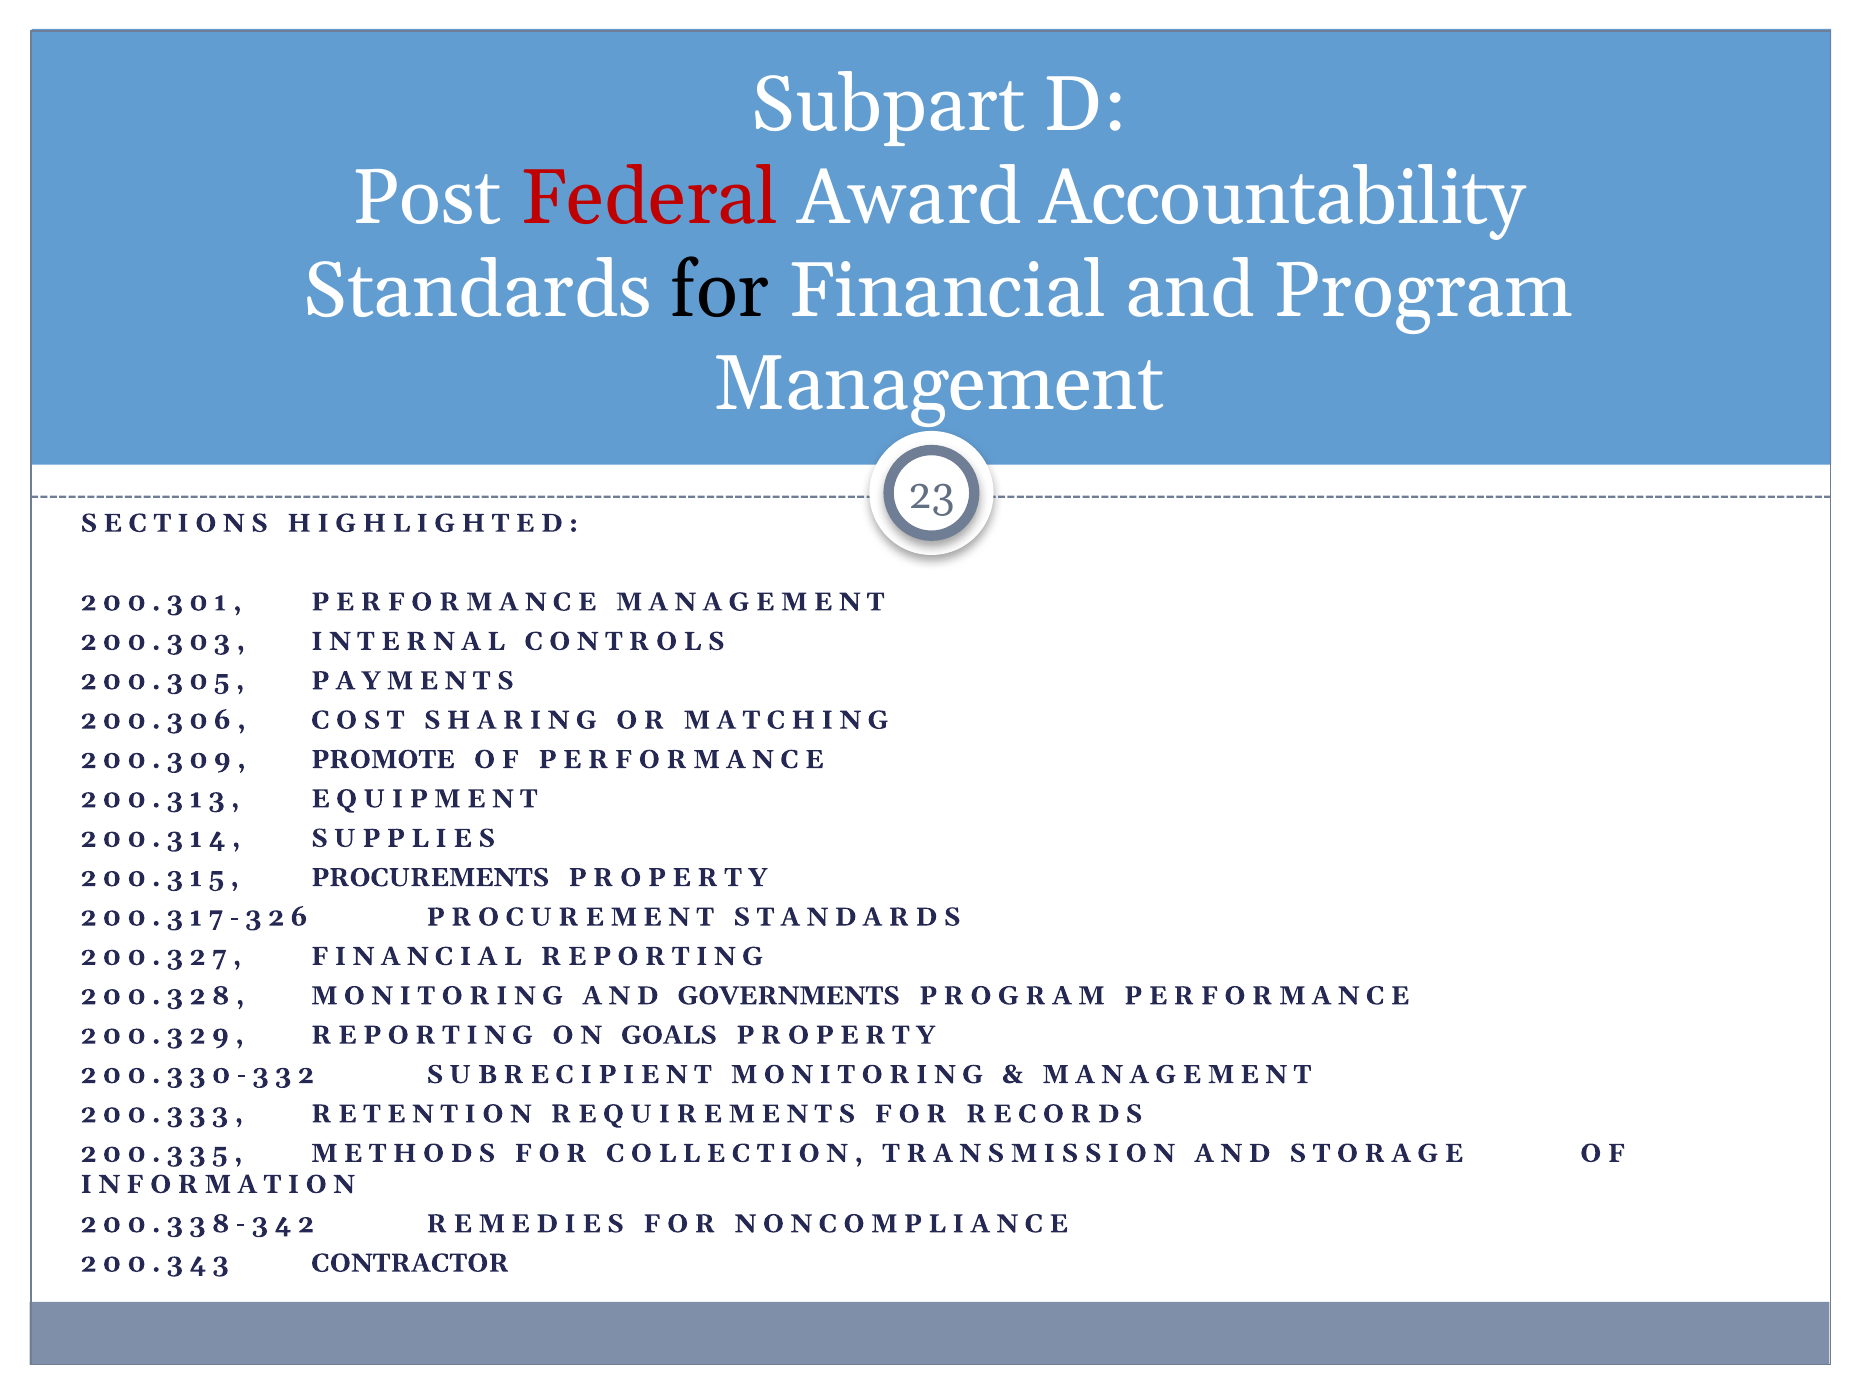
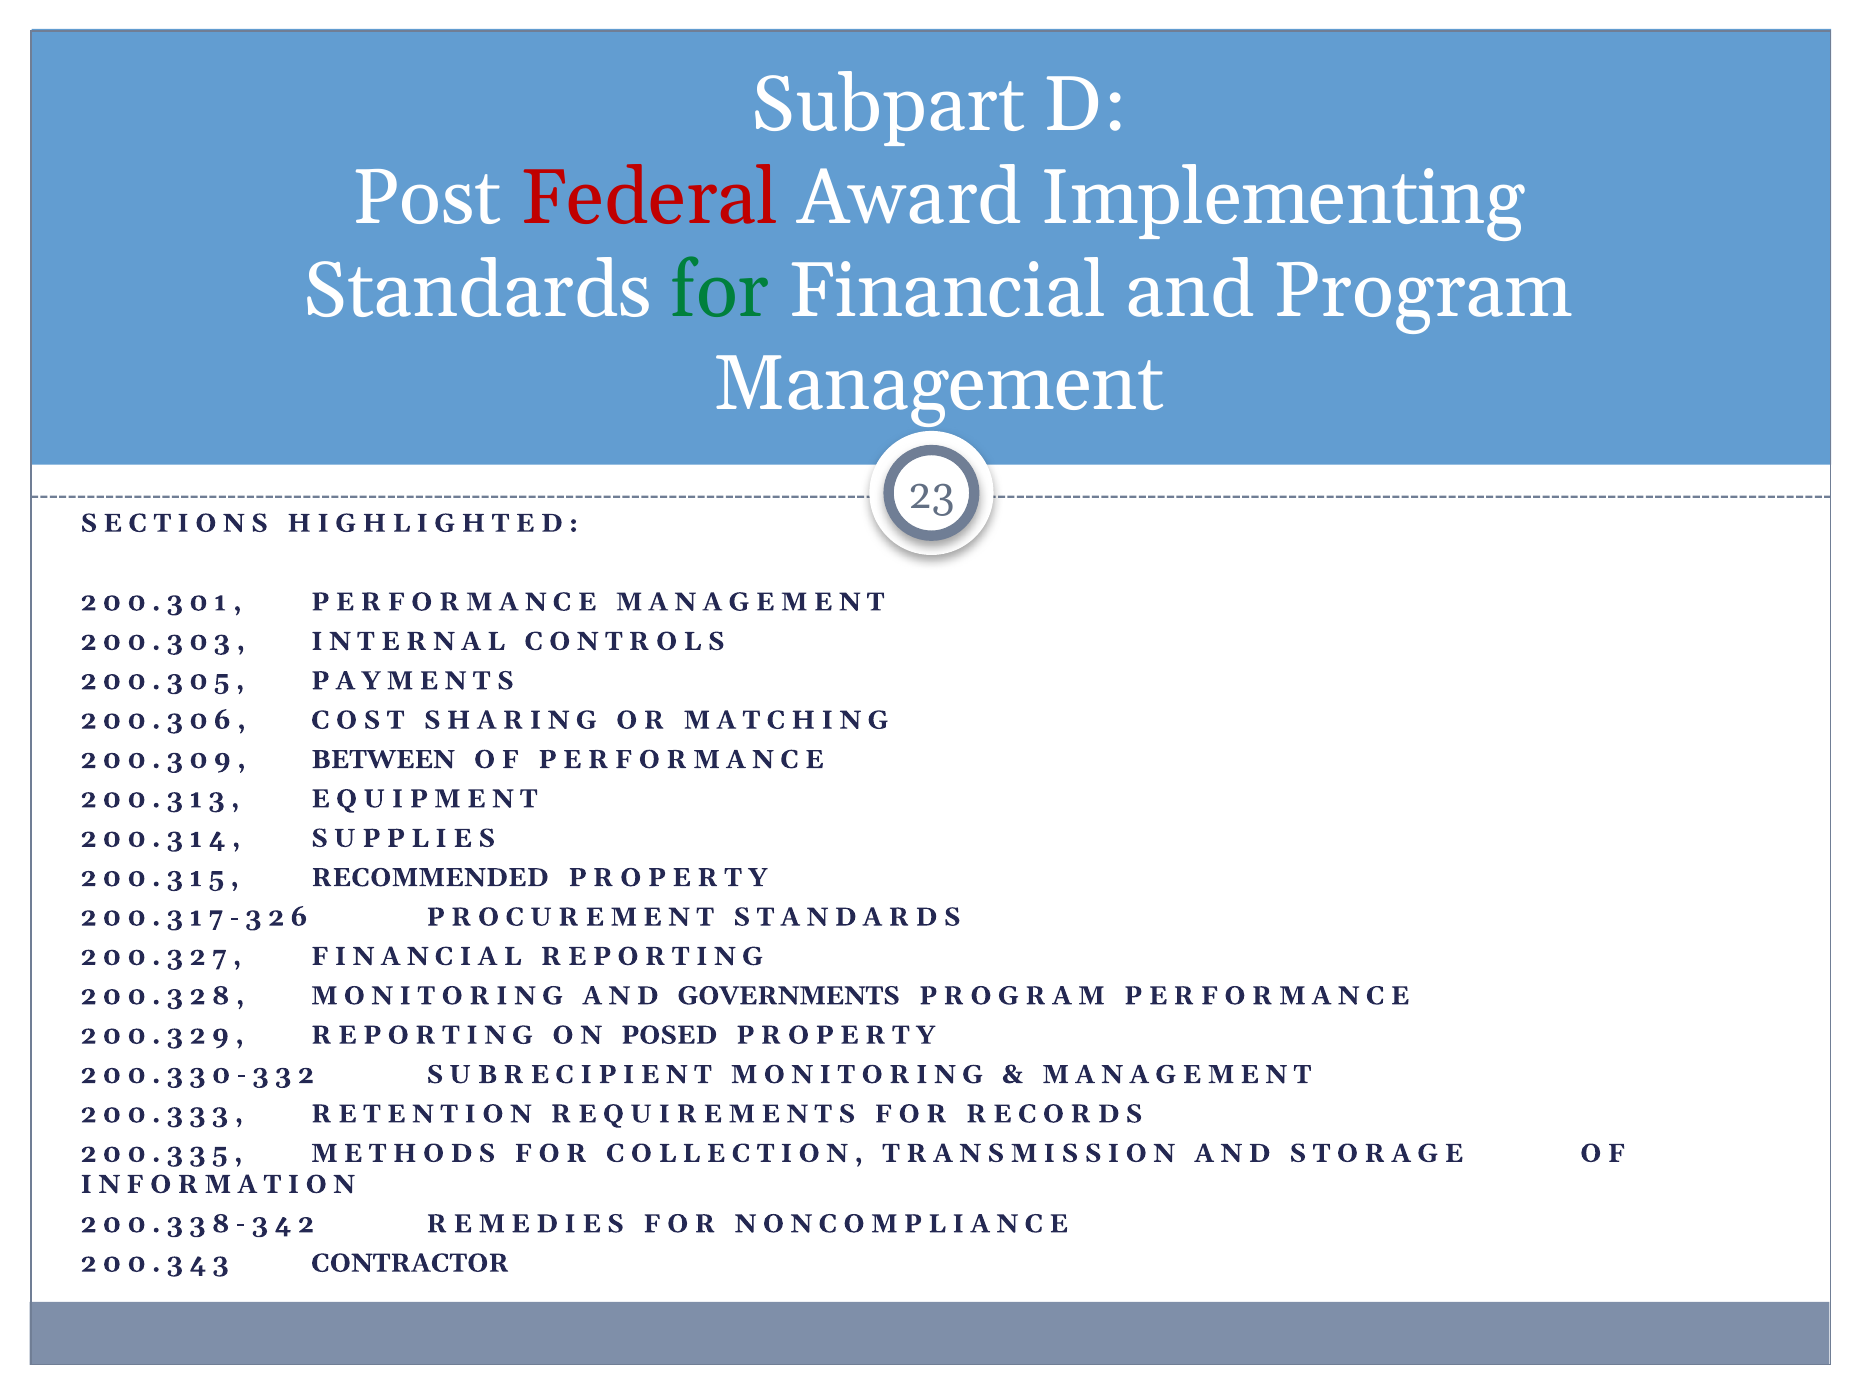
Accountability: Accountability -> Implementing
for at (720, 291) colour: black -> green
PROMOTE: PROMOTE -> BETWEEN
PROCUREMENTS: PROCUREMENTS -> RECOMMENDED
GOALS: GOALS -> POSED
